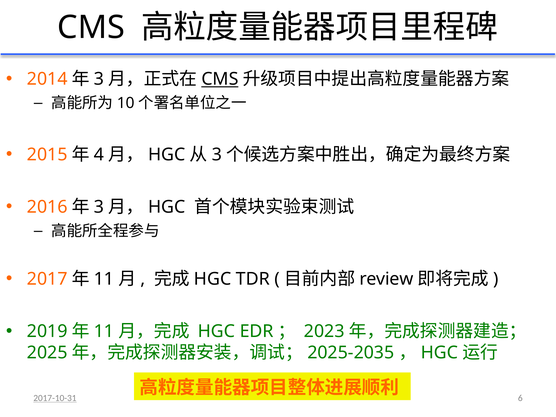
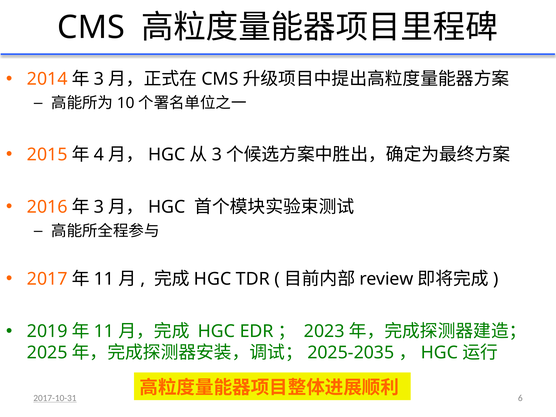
CMS at (220, 79) underline: present -> none
